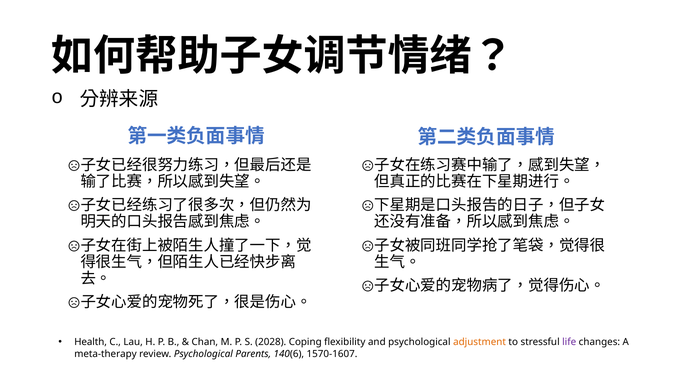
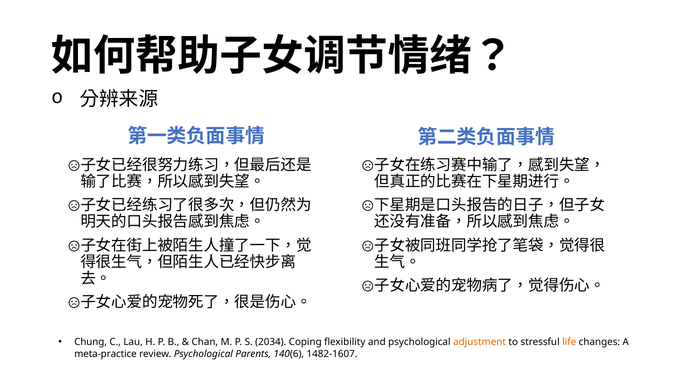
Health: Health -> Chung
2028: 2028 -> 2034
life colour: purple -> orange
meta-therapy: meta-therapy -> meta-practice
1570-1607: 1570-1607 -> 1482-1607
